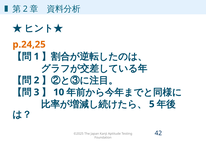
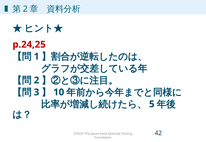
p.24,25 colour: orange -> red
